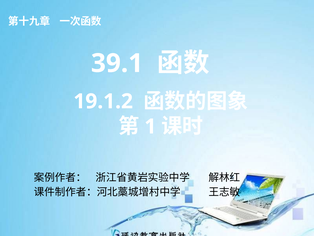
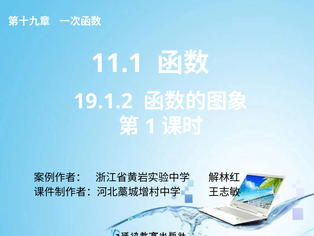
39.1: 39.1 -> 11.1
